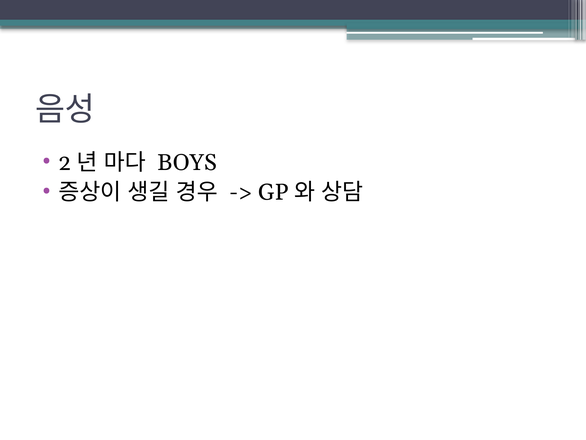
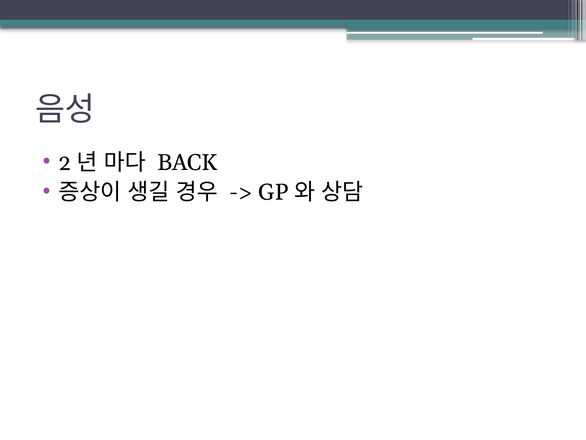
BOYS: BOYS -> BACK
